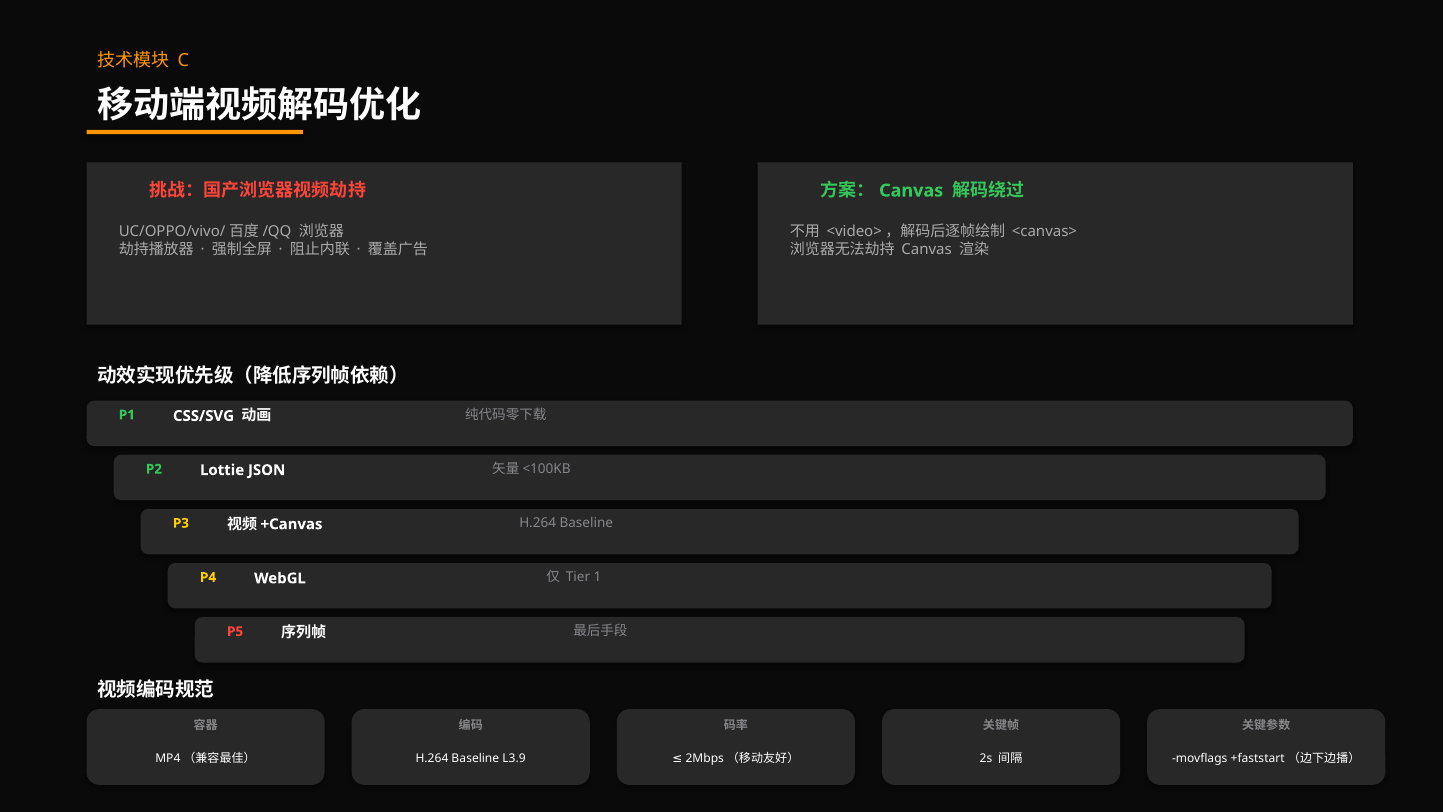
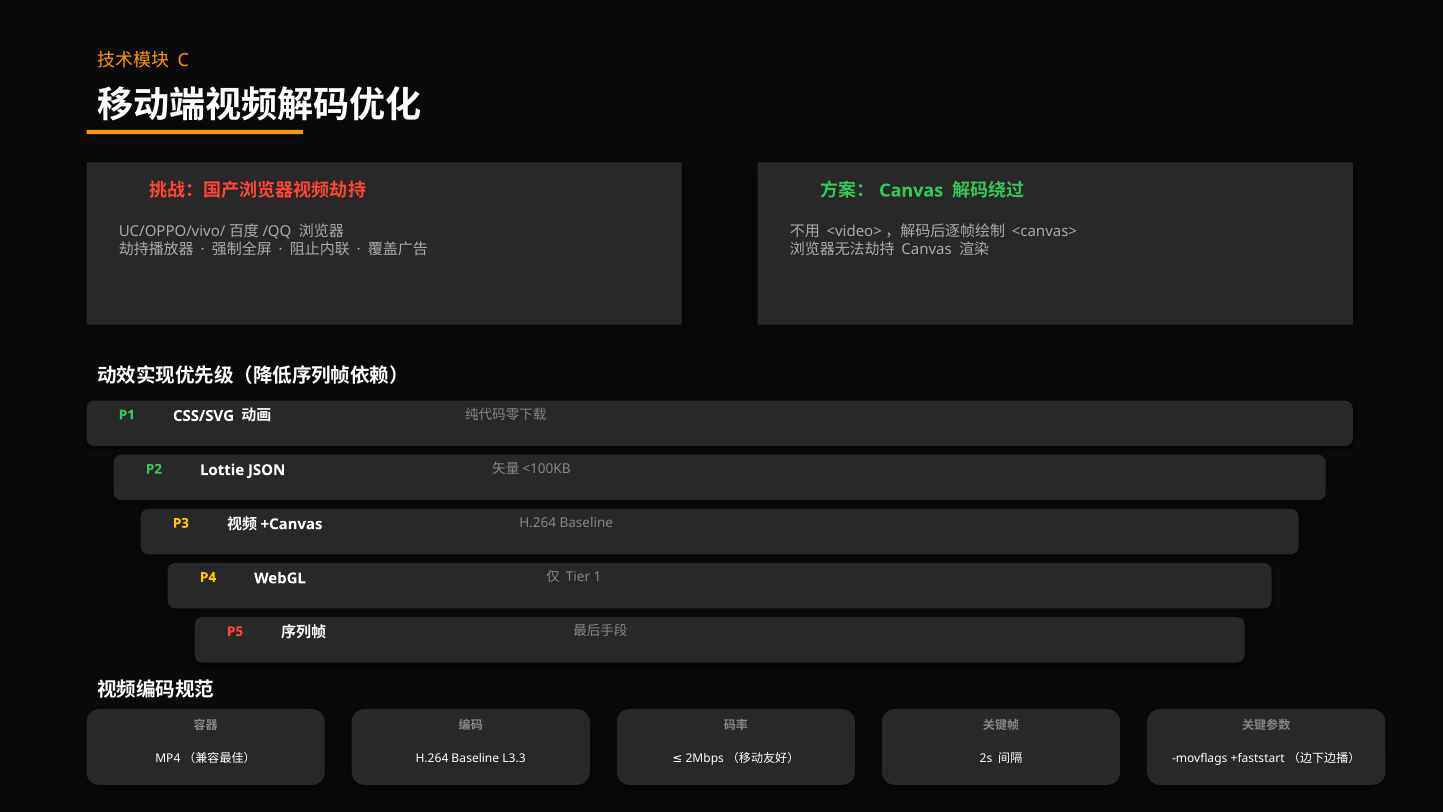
L3.9: L3.9 -> L3.3
